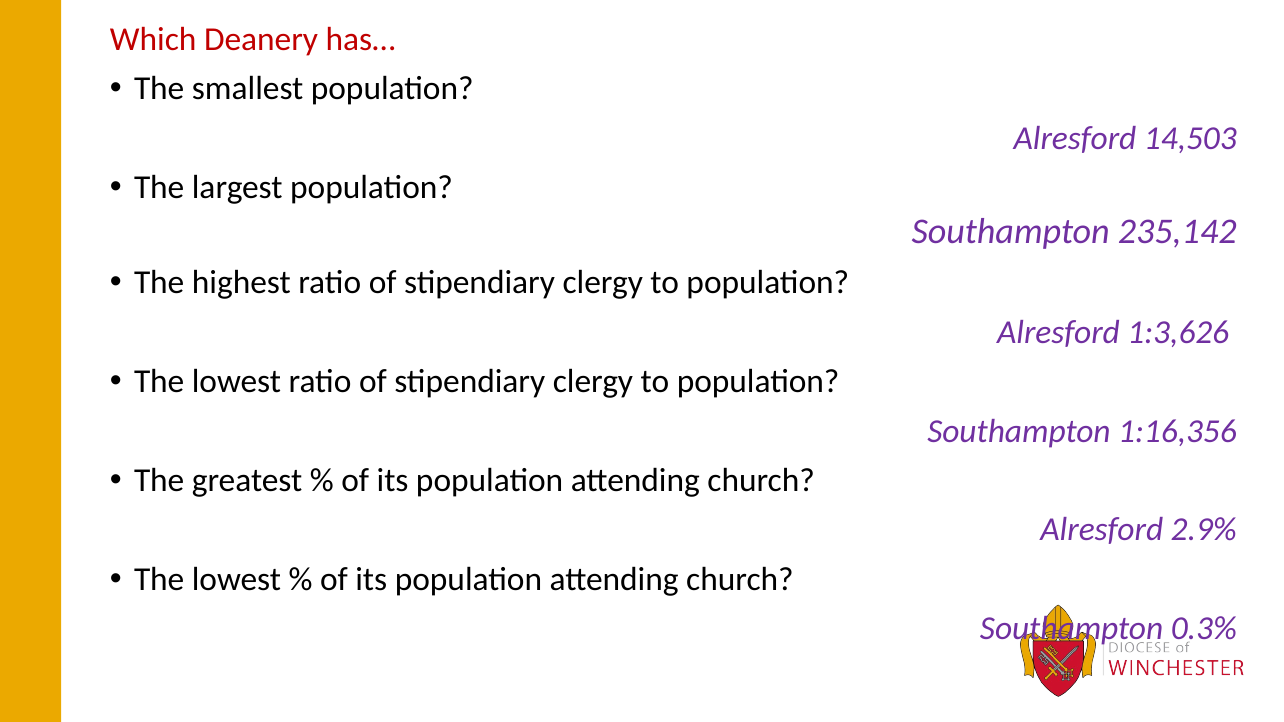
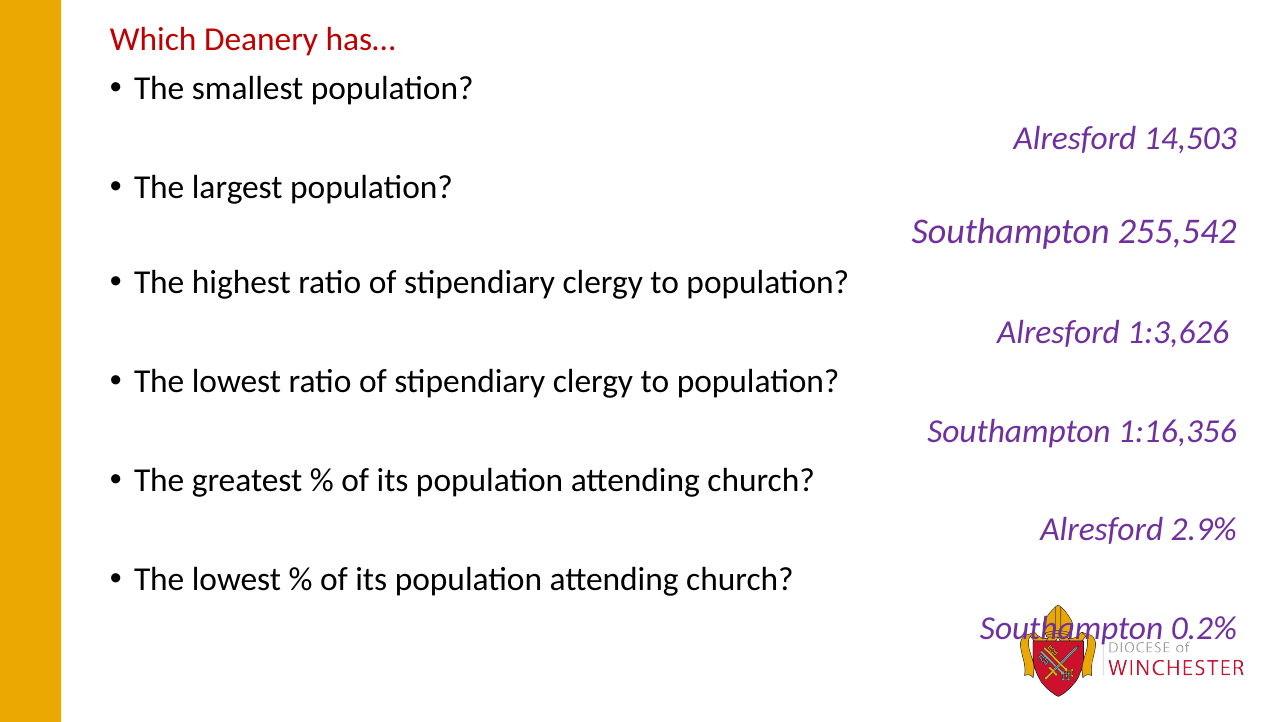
235,142: 235,142 -> 255,542
0.3%: 0.3% -> 0.2%
